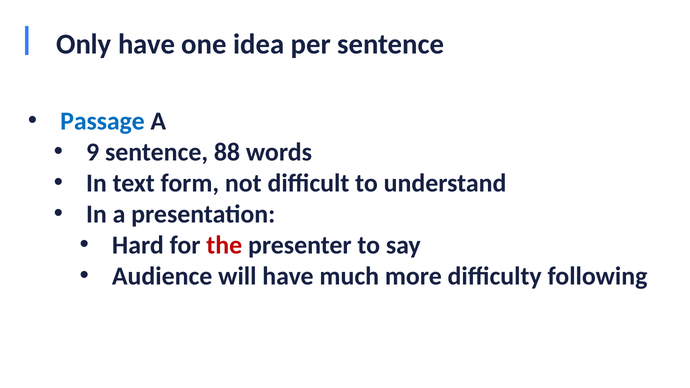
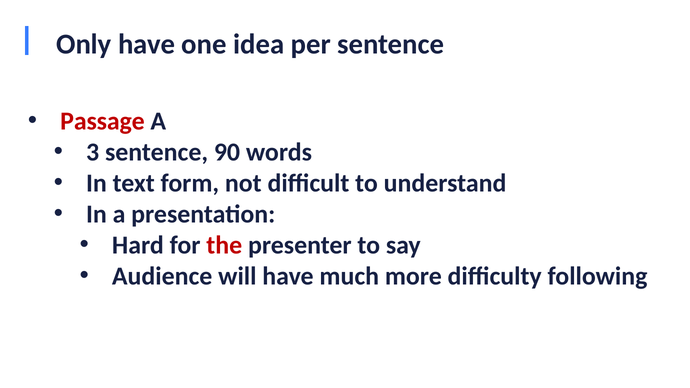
Passage colour: blue -> red
9: 9 -> 3
88: 88 -> 90
